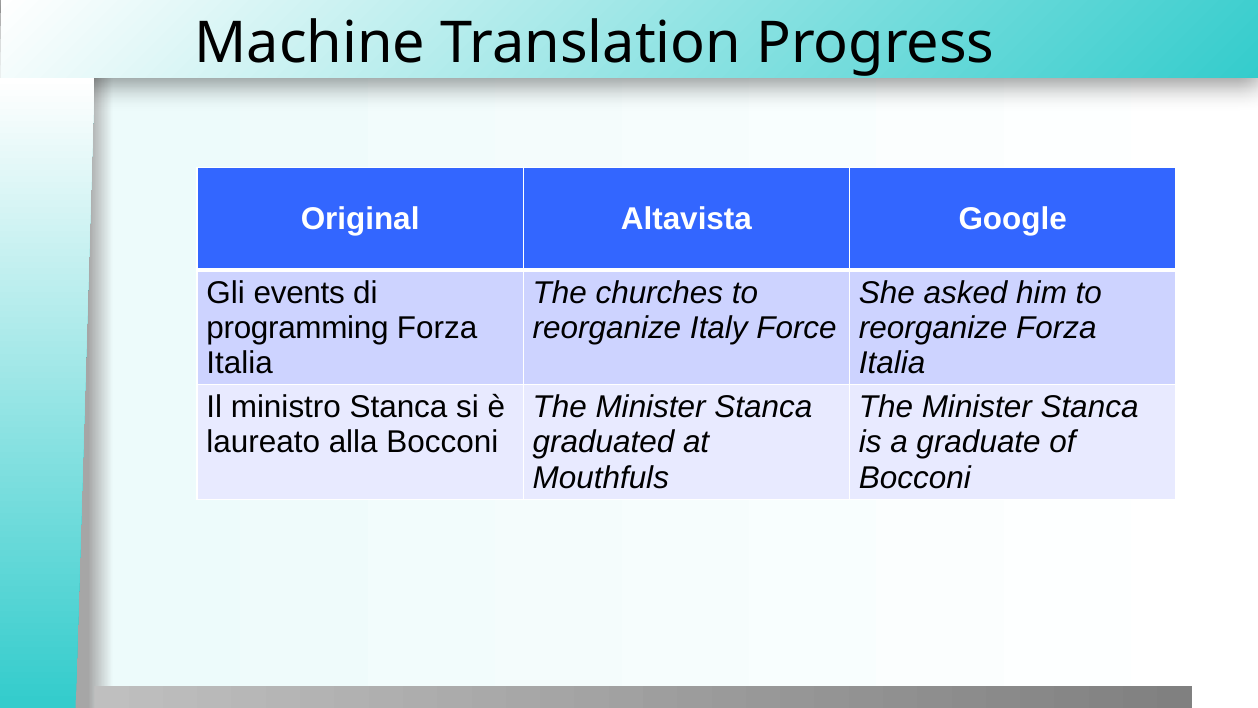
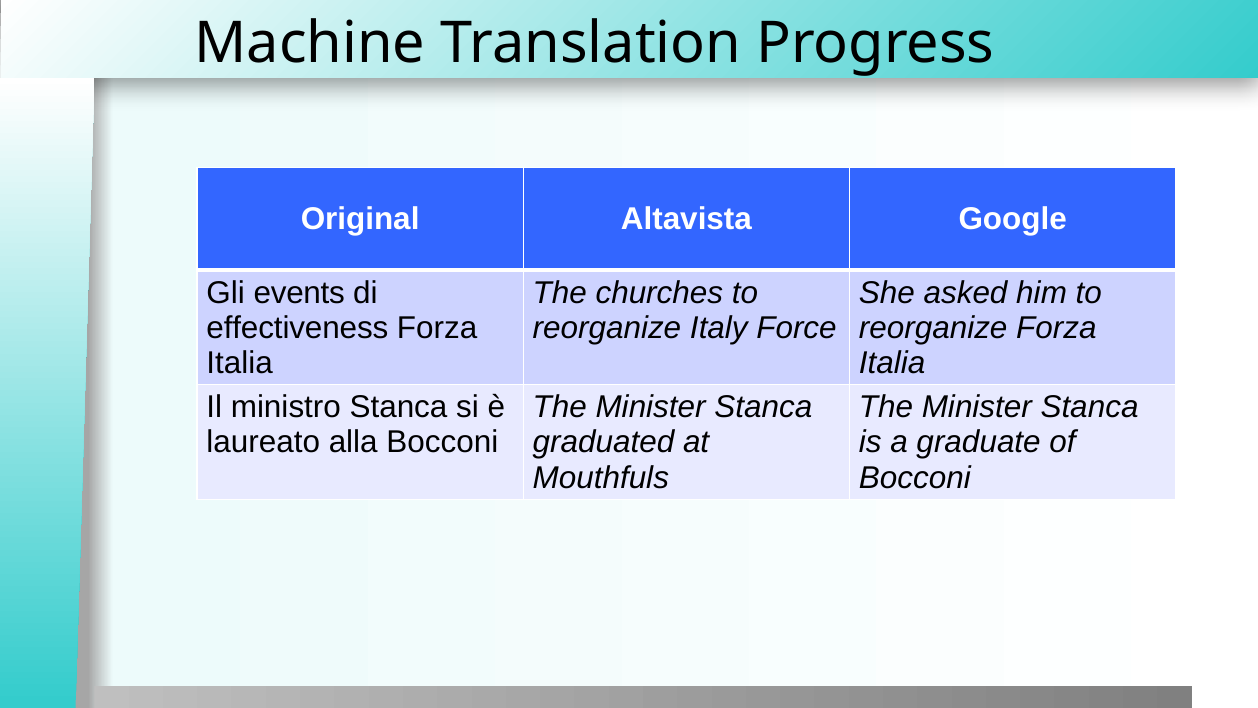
programming: programming -> effectiveness
